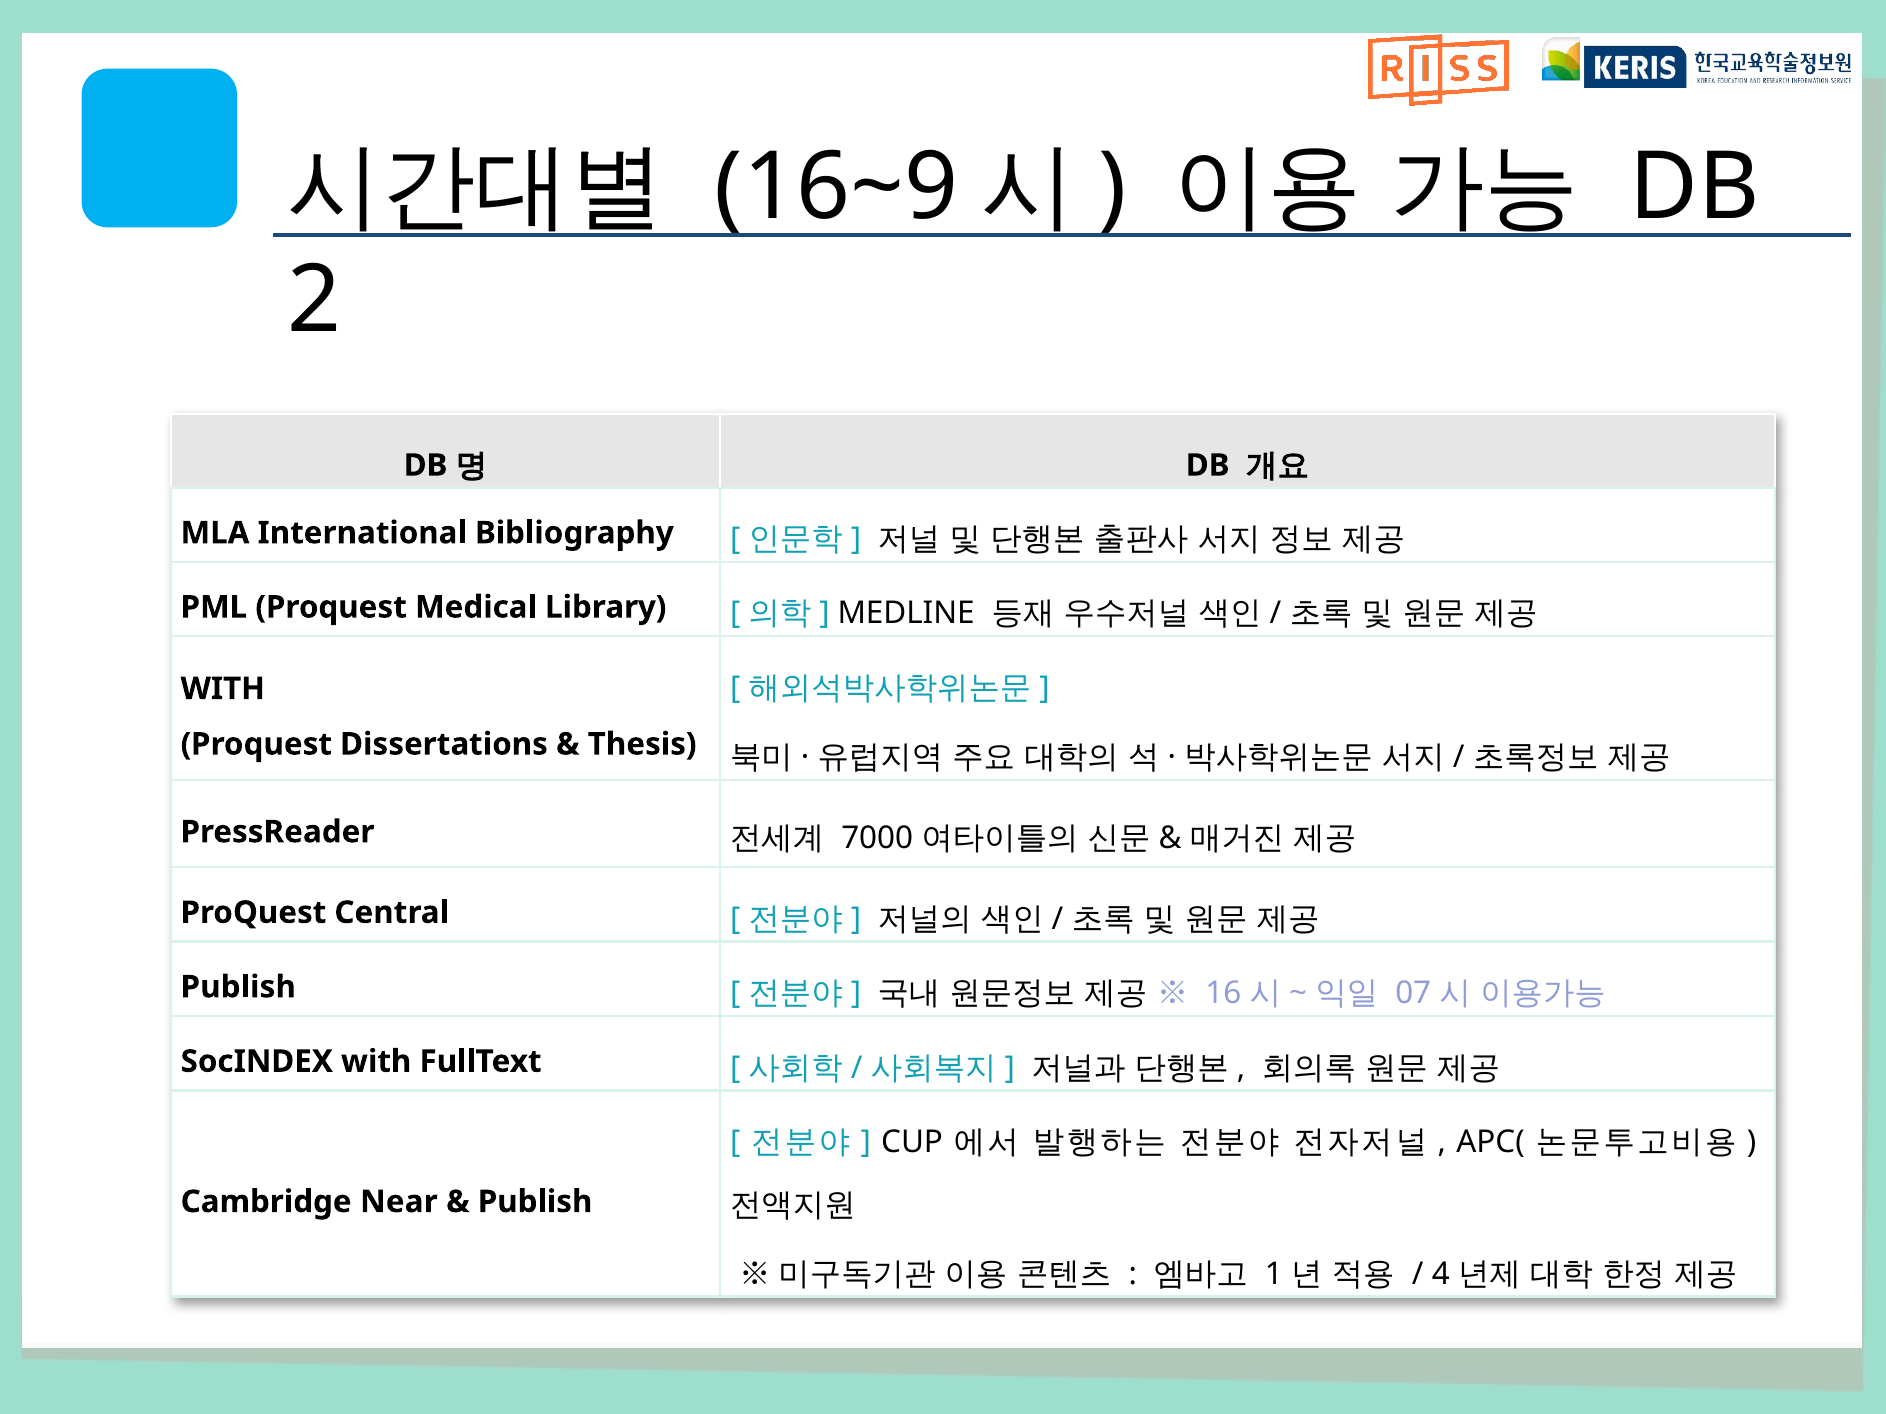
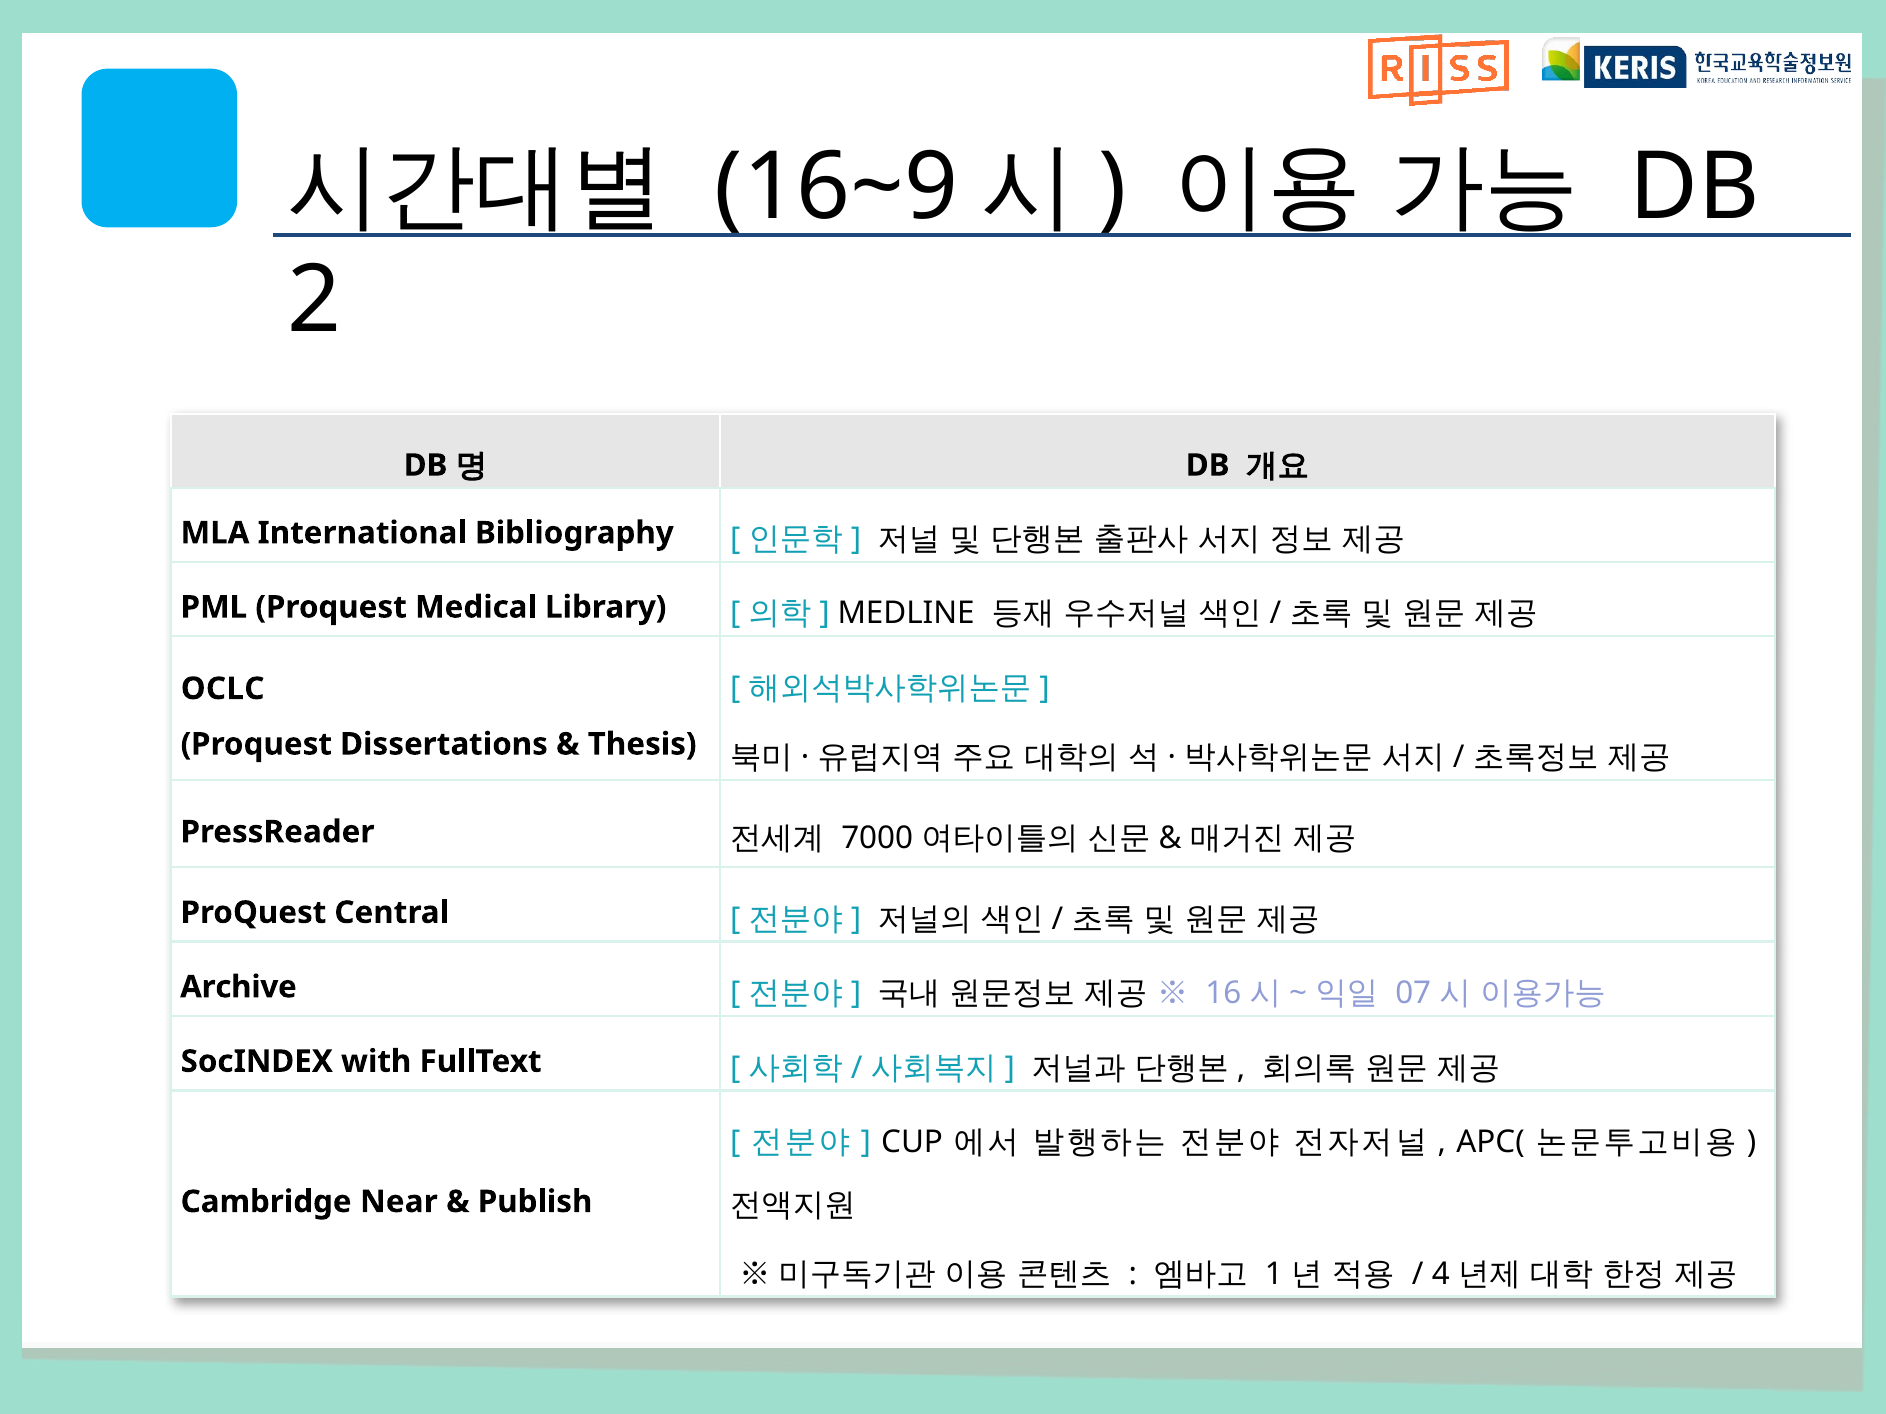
WITH at (223, 689): WITH -> OCLC
Publish at (238, 987): Publish -> Archive
